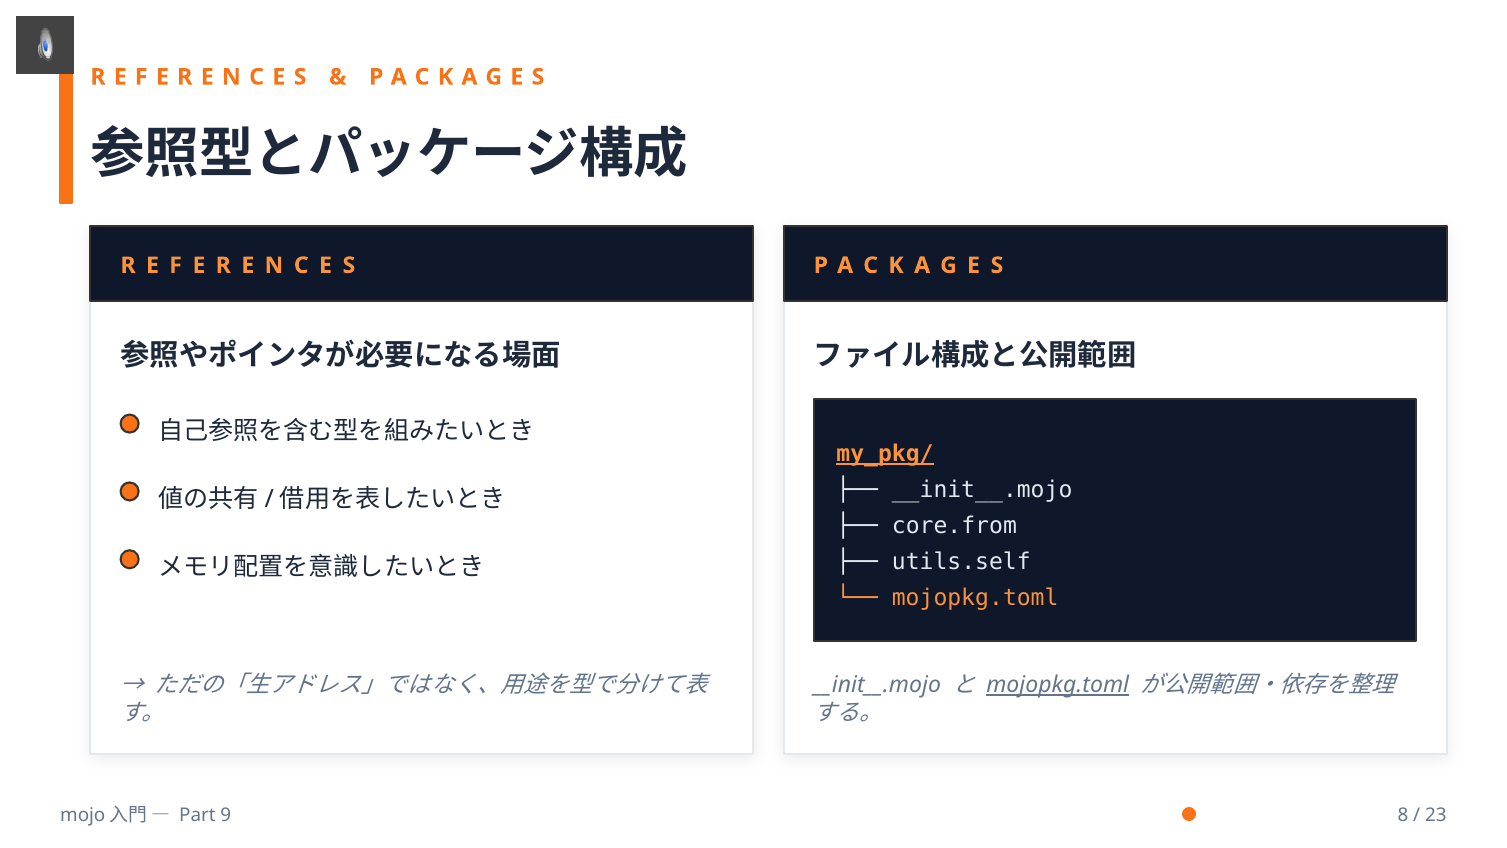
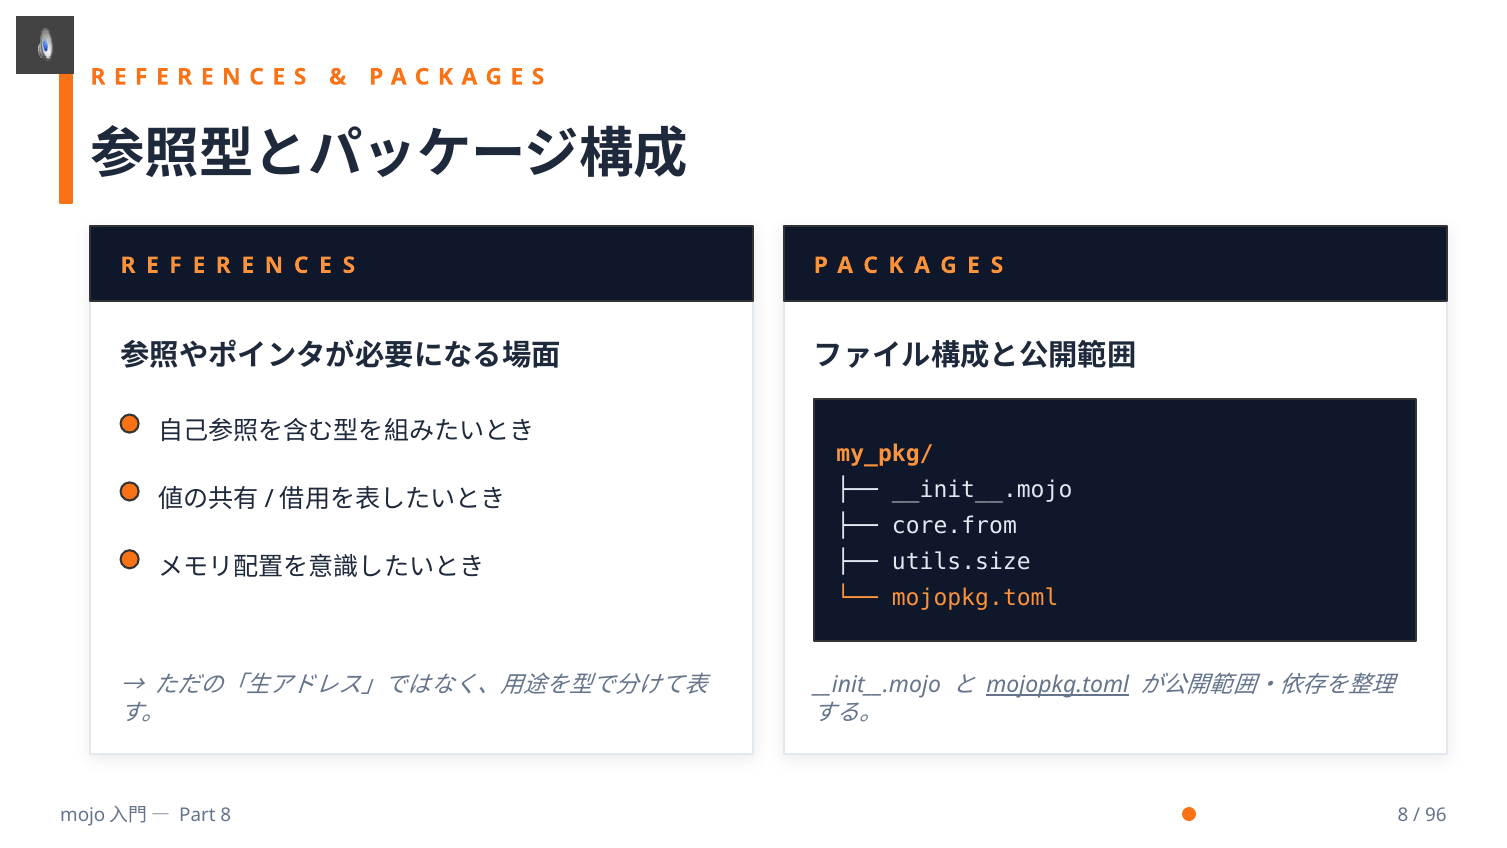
my_pkg/ underline: present -> none
utils.self: utils.self -> utils.size
Part 9: 9 -> 8
23: 23 -> 96
